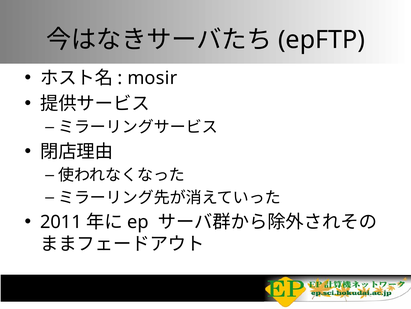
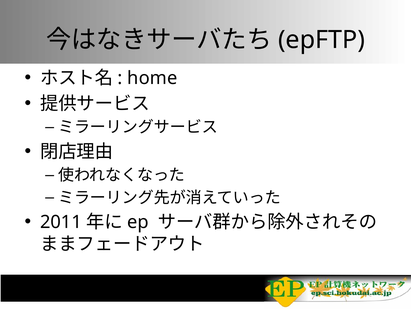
mosir: mosir -> home
